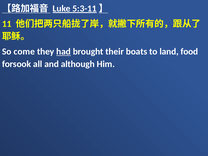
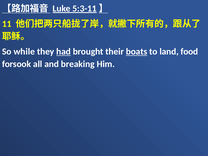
come: come -> while
boats underline: none -> present
although: although -> breaking
